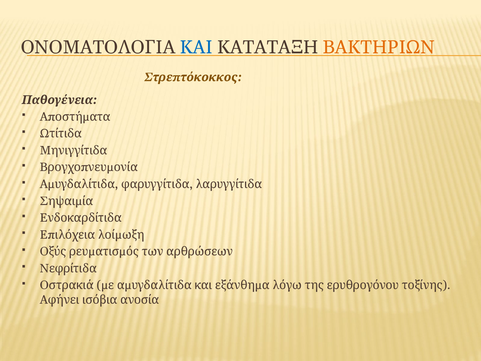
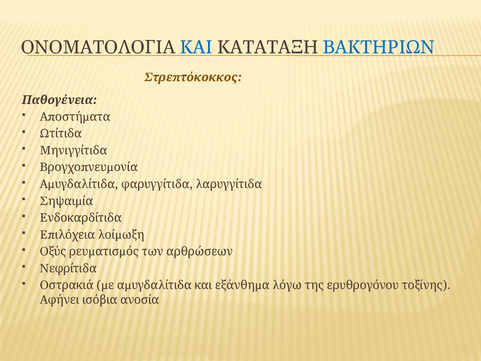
ΒΑΚΤΗΡΙΩΝ colour: orange -> blue
